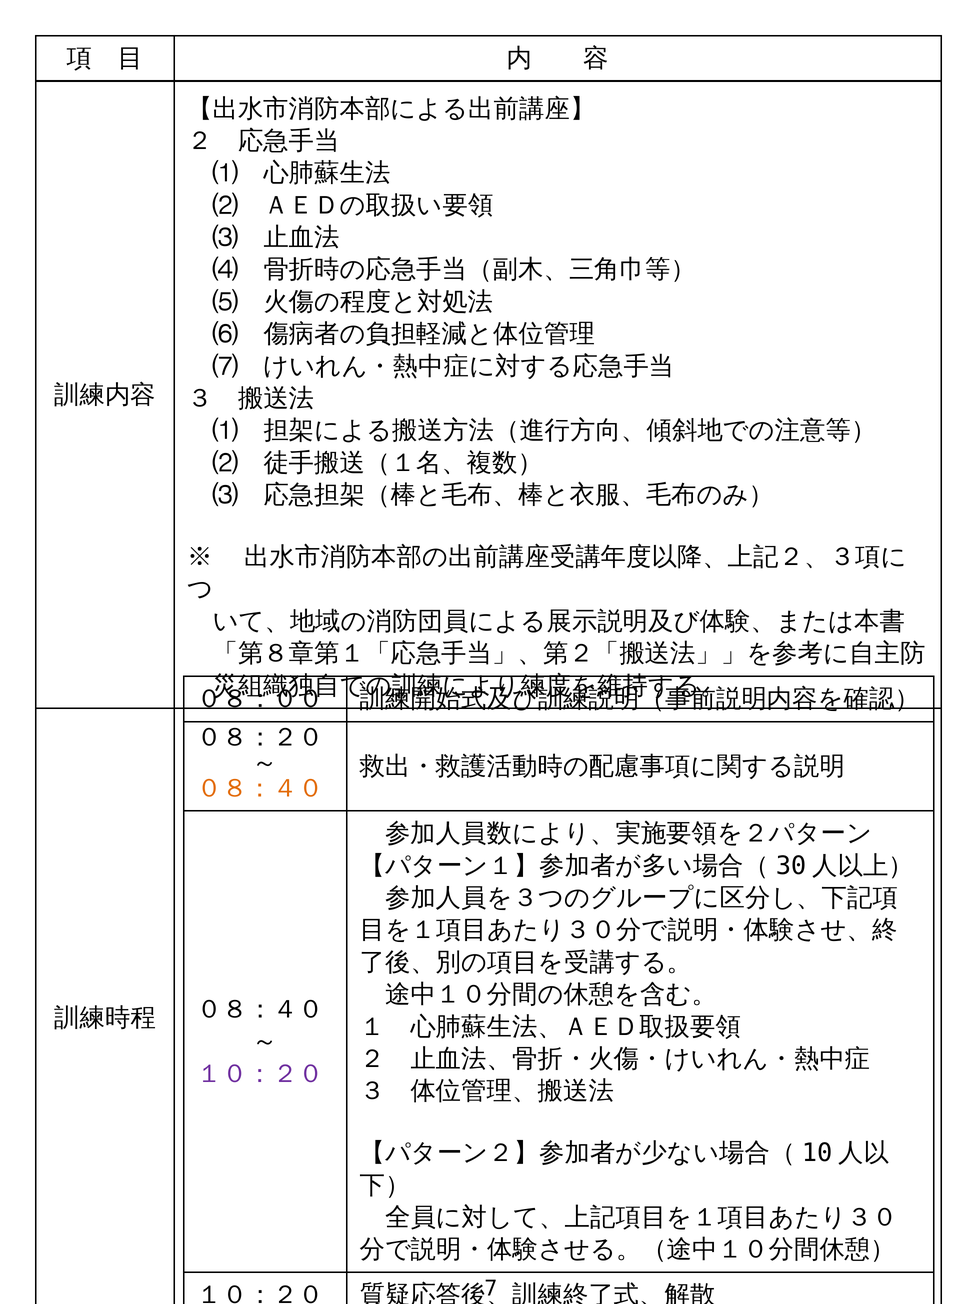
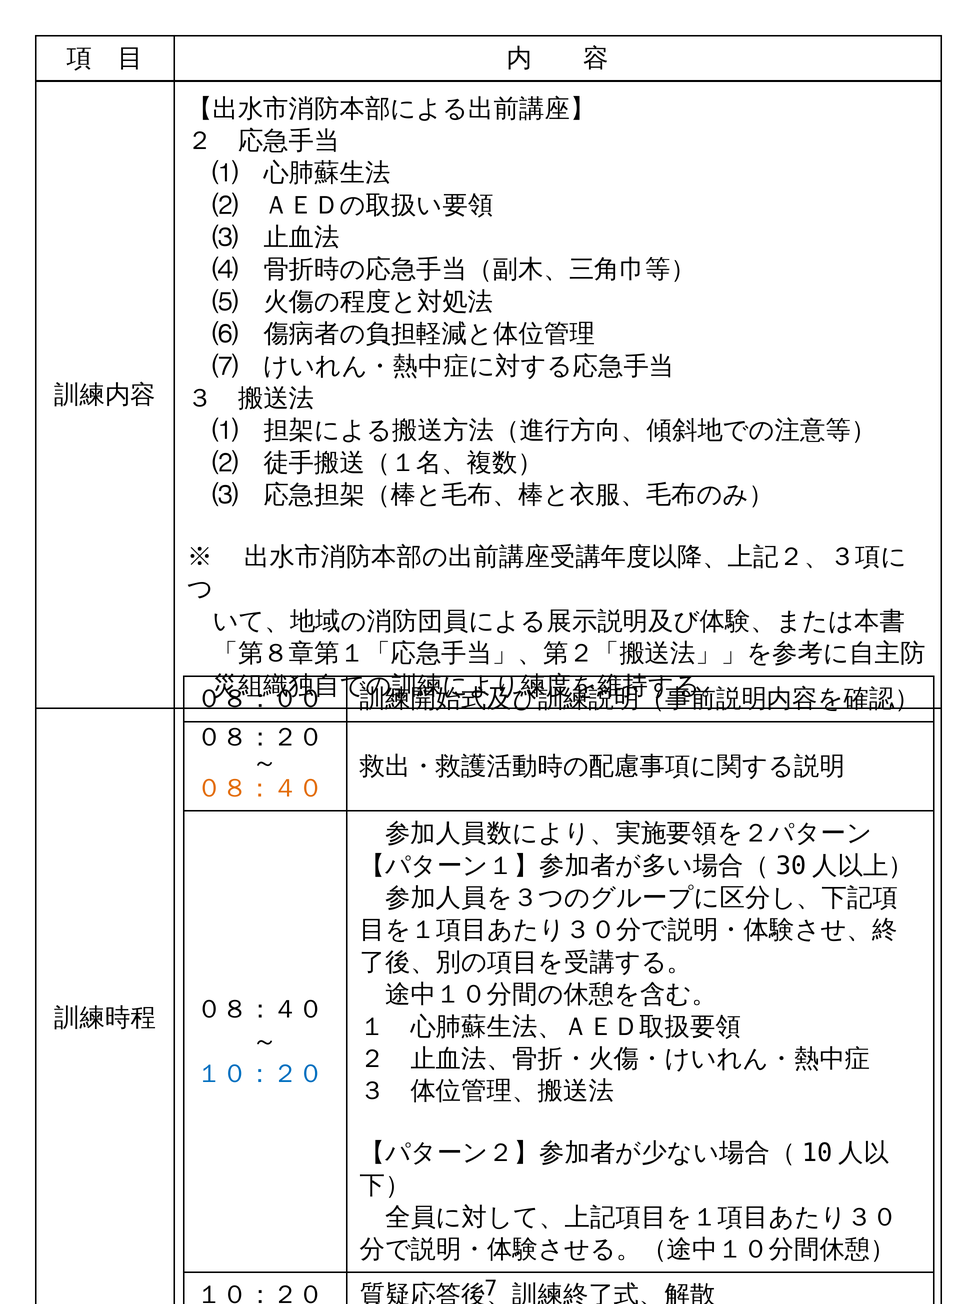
１０：２０ at (260, 1074) colour: purple -> blue
